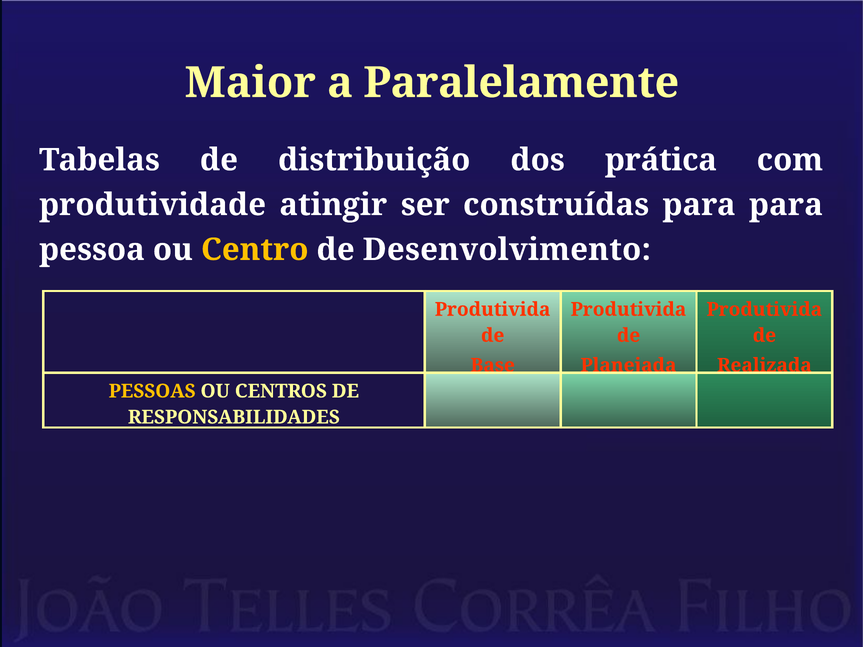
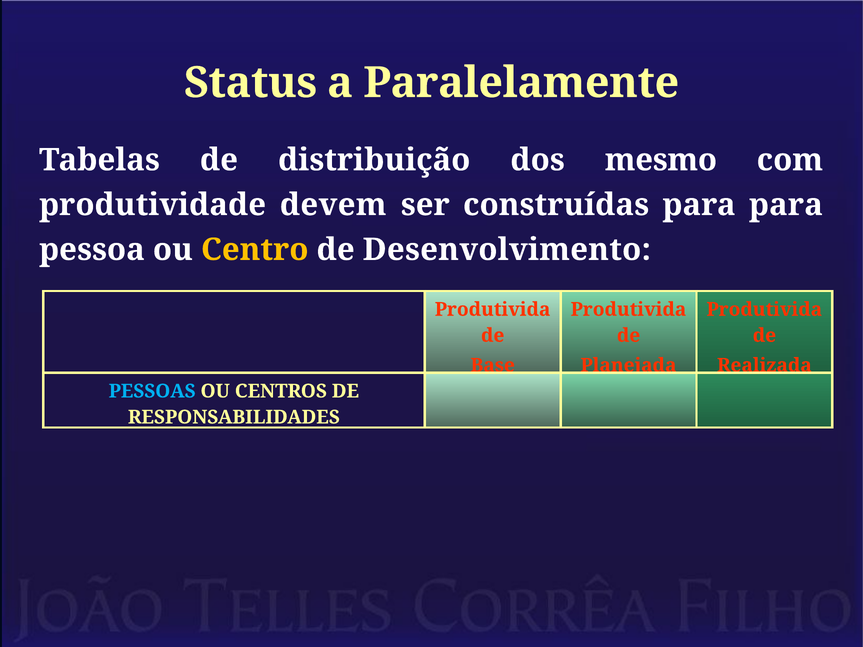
Maior: Maior -> Status
prática: prática -> mesmo
atingir: atingir -> devem
PESSOAS colour: yellow -> light blue
